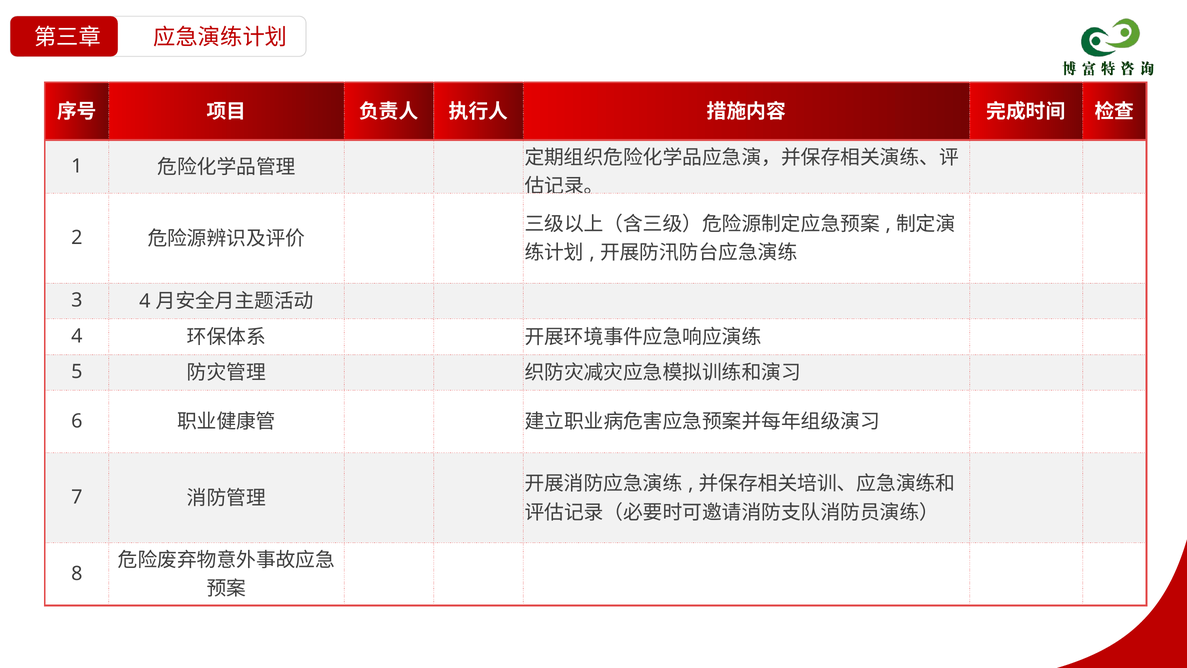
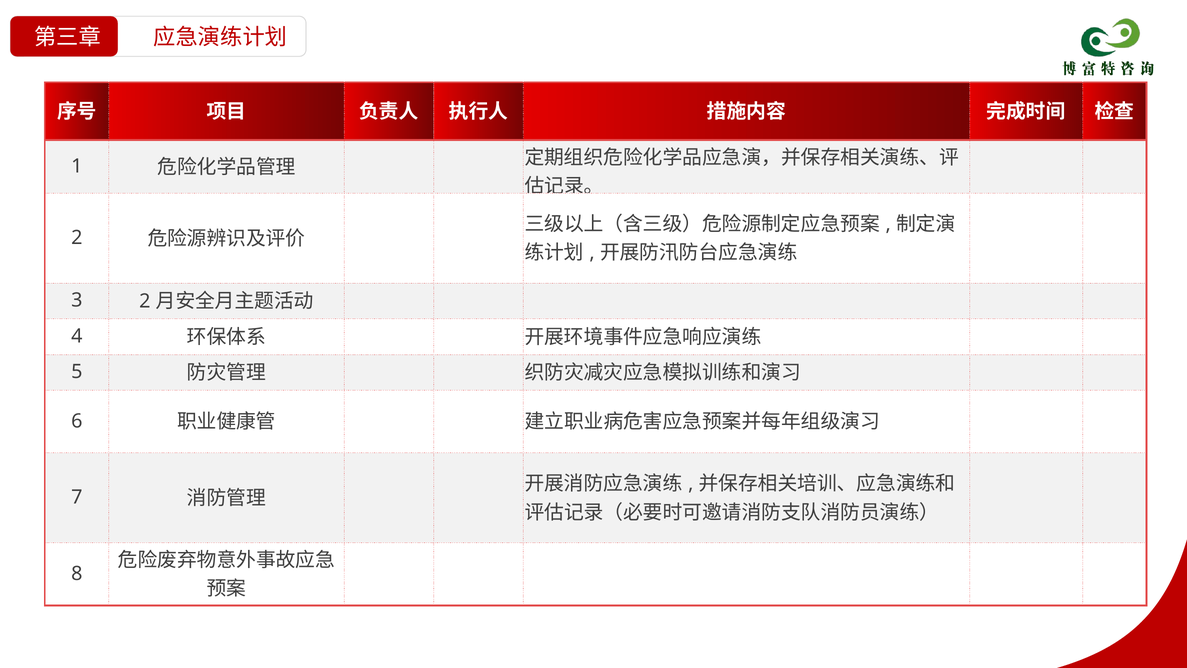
3 4: 4 -> 2
